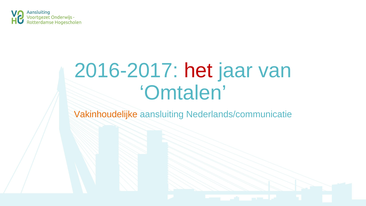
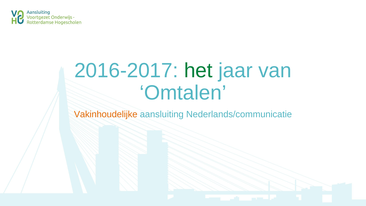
het colour: red -> green
